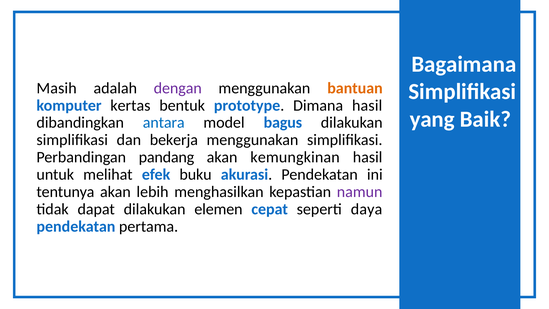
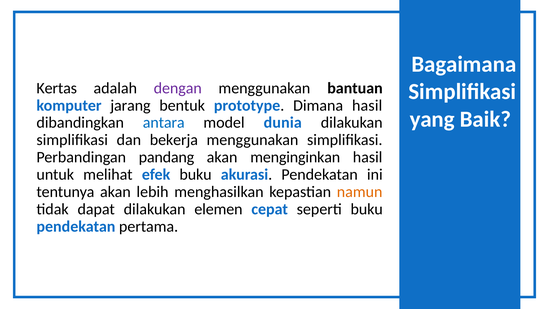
Masih: Masih -> Kertas
bantuan colour: orange -> black
kertas: kertas -> jarang
bagus: bagus -> dunia
kemungkinan: kemungkinan -> menginginkan
namun colour: purple -> orange
seperti daya: daya -> buku
